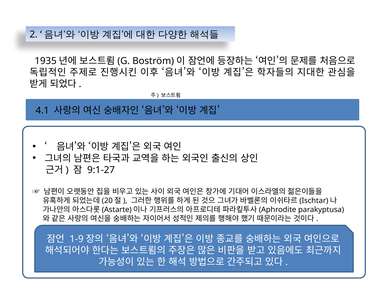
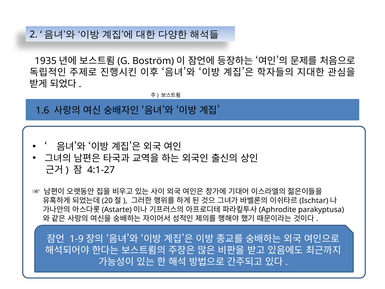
4.1: 4.1 -> 1.6
9:1-27: 9:1-27 -> 4:1-27
